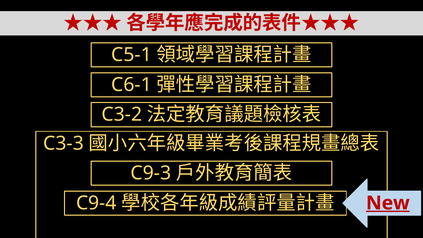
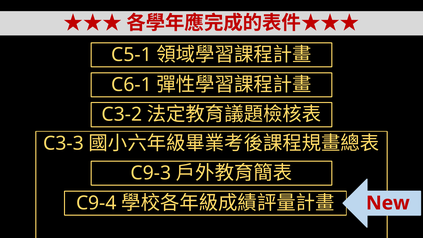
New underline: present -> none
